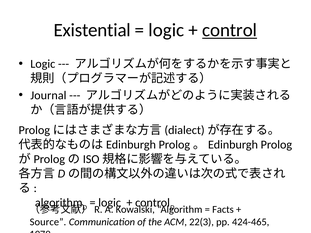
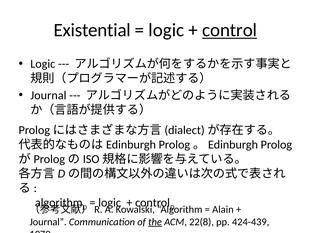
Facts: Facts -> Alain
Source at (48, 222): Source -> Journal
the underline: none -> present
22(3: 22(3 -> 22(8
424-465: 424-465 -> 424-439
